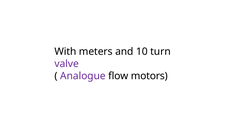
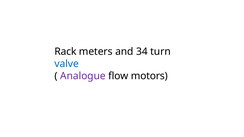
With: With -> Rack
10: 10 -> 34
valve colour: purple -> blue
